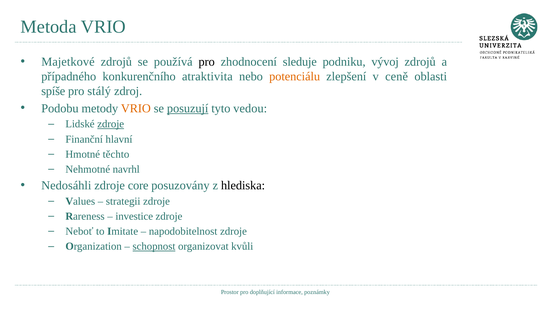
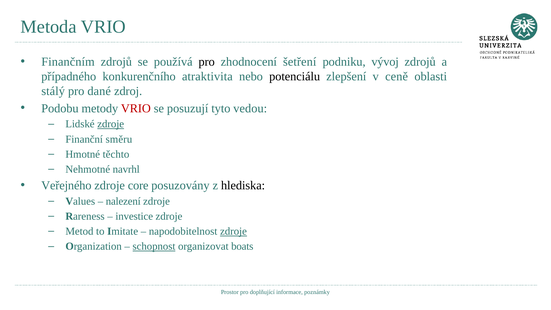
Majetkové: Majetkové -> Finančním
sleduje: sleduje -> šetření
potenciálu colour: orange -> black
spíše: spíše -> stálý
stálý: stálý -> dané
VRIO at (136, 108) colour: orange -> red
posuzují underline: present -> none
hlavní: hlavní -> směru
Nedosáhli: Nedosáhli -> Veřejného
strategii: strategii -> nalezení
Neboť: Neboť -> Metod
zdroje at (233, 231) underline: none -> present
kvůli: kvůli -> boats
